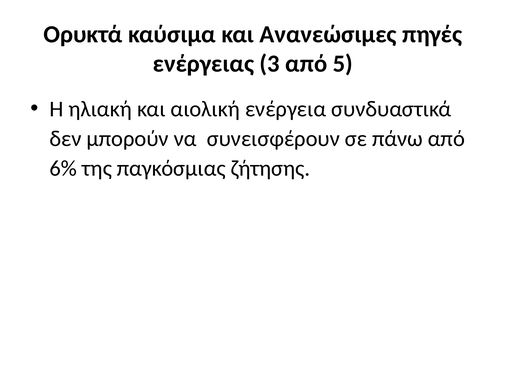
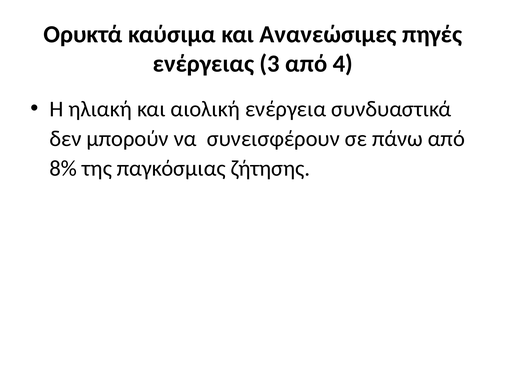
5: 5 -> 4
6%: 6% -> 8%
